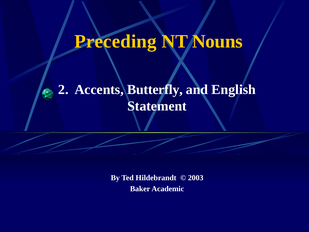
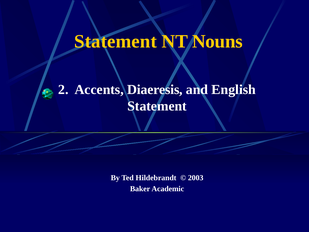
Preceding at (115, 41): Preceding -> Statement
Butterfly: Butterfly -> Diaeresis
